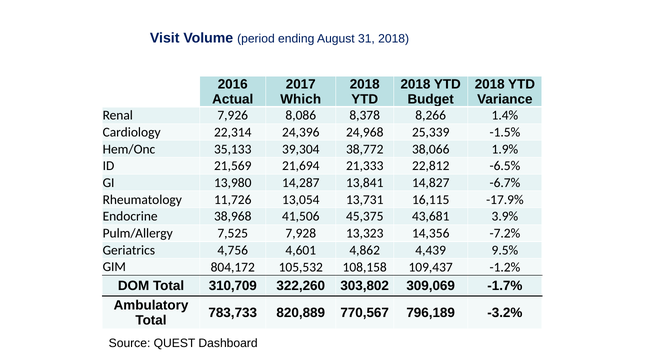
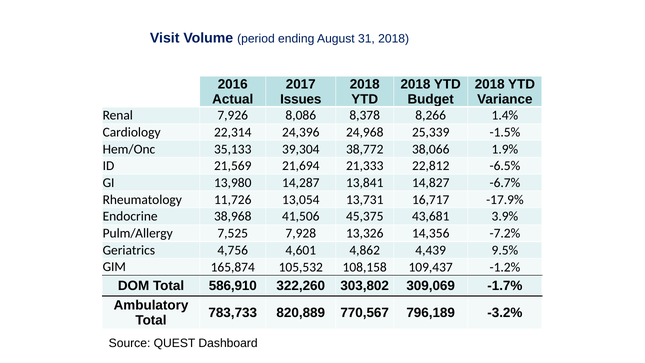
Which: Which -> Issues
16,115: 16,115 -> 16,717
13,323: 13,323 -> 13,326
804,172: 804,172 -> 165,874
310,709: 310,709 -> 586,910
